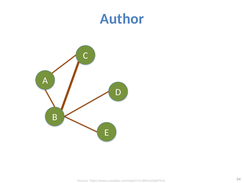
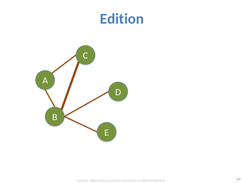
Author: Author -> Edition
